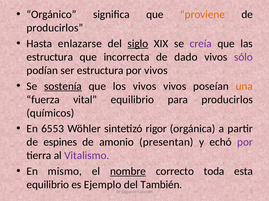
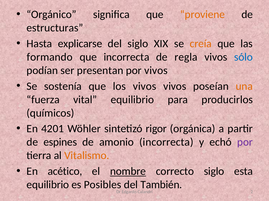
producirlos at (55, 28): producirlos -> estructuras
enlazarse: enlazarse -> explicarse
siglo at (138, 44) underline: present -> none
creía colour: purple -> orange
estructura at (50, 57): estructura -> formando
dado: dado -> regla
sólo colour: purple -> blue
ser estructura: estructura -> presentan
sostenía underline: present -> none
6553: 6553 -> 4201
amonio presentan: presentan -> incorrecta
Vitalismo colour: purple -> orange
mismo: mismo -> acético
correcto toda: toda -> siglo
Ejemplo: Ejemplo -> Posibles
